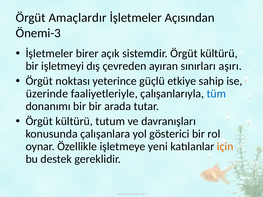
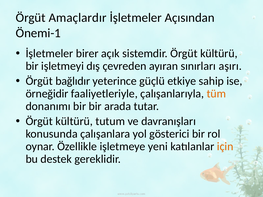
Önemi-3: Önemi-3 -> Önemi-1
noktası: noktası -> bağlıdır
üzerinde: üzerinde -> örneğidir
tüm colour: blue -> orange
